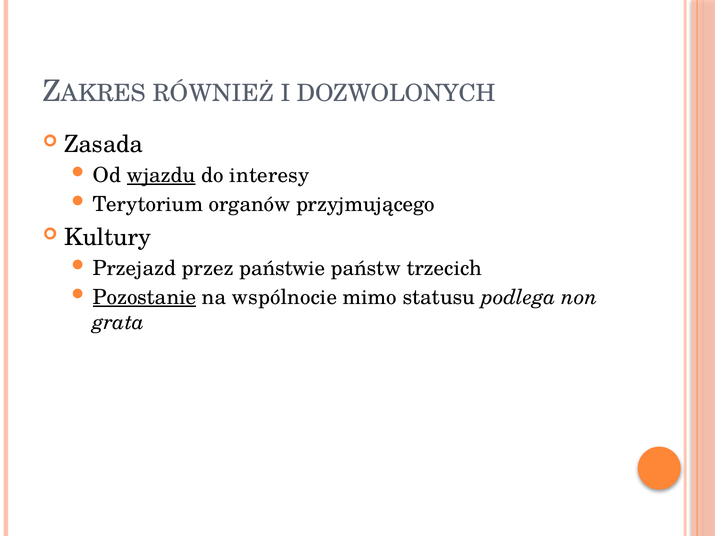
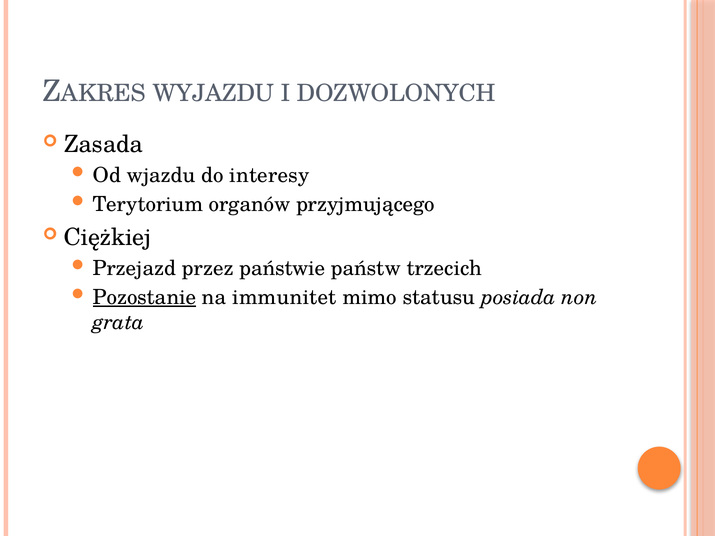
RÓWNIEŻ: RÓWNIEŻ -> WYJAZDU
wjazdu underline: present -> none
Kultury: Kultury -> Ciężkiej
wspólnocie: wspólnocie -> immunitet
podlega: podlega -> posiada
